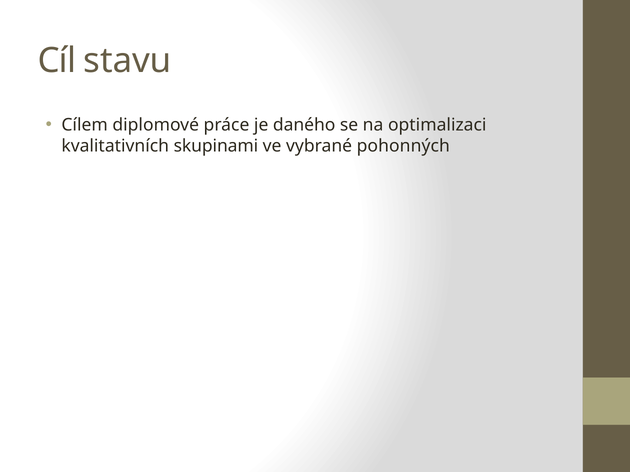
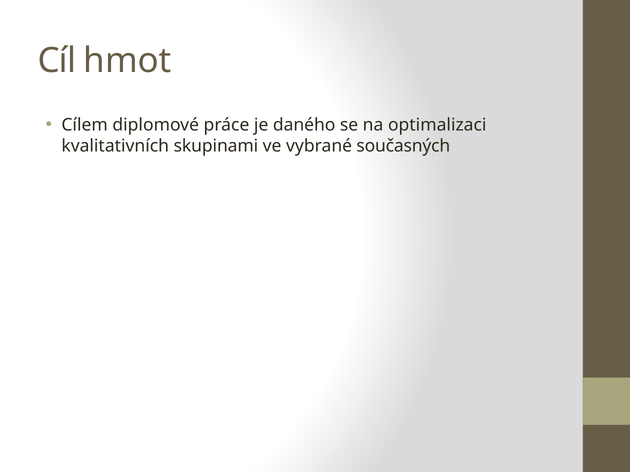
stavu: stavu -> hmot
pohonných: pohonných -> současných
